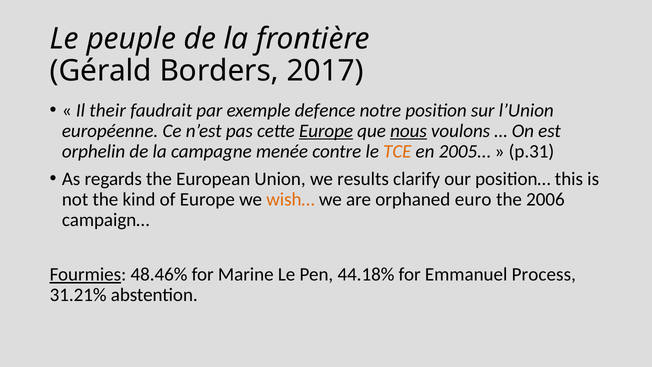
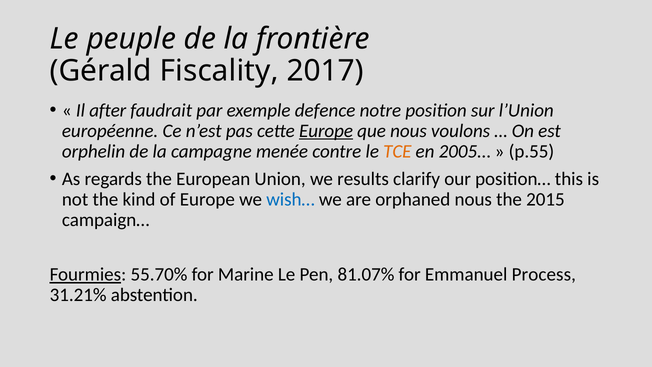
Borders: Borders -> Fiscality
their: their -> after
nous at (408, 131) underline: present -> none
p.31: p.31 -> p.55
wish… colour: orange -> blue
orphaned euro: euro -> nous
2006: 2006 -> 2015
48.46%: 48.46% -> 55.70%
44.18%: 44.18% -> 81.07%
